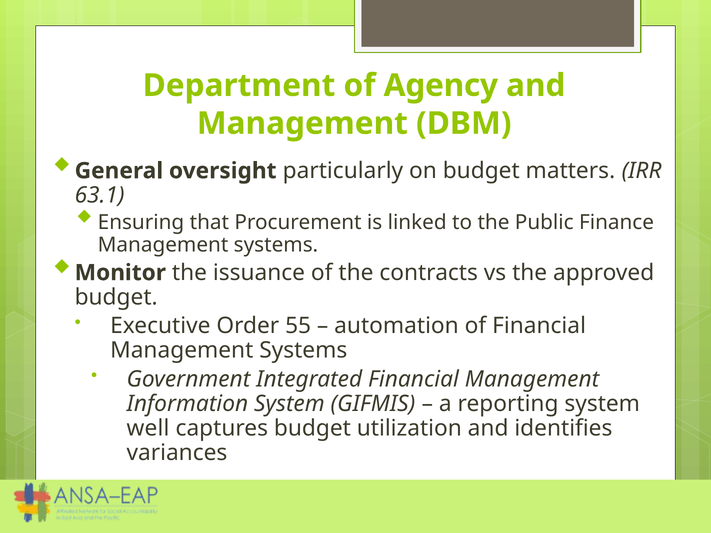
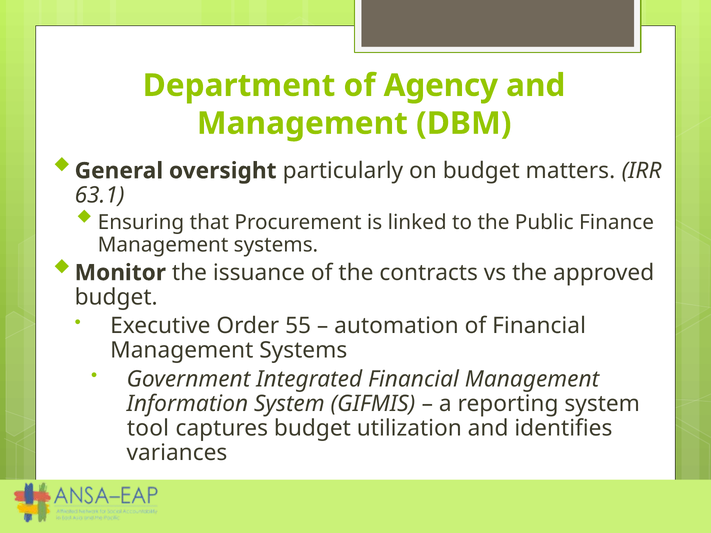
well: well -> tool
